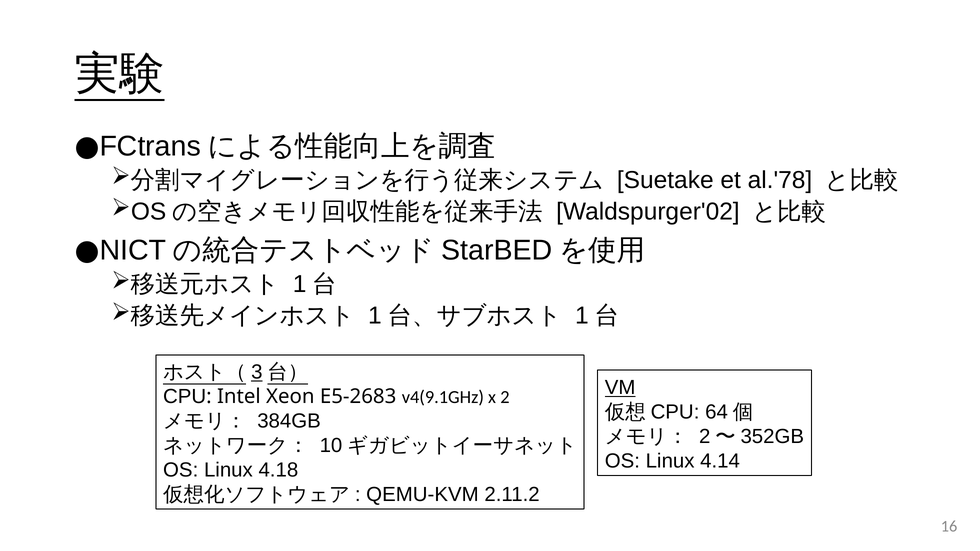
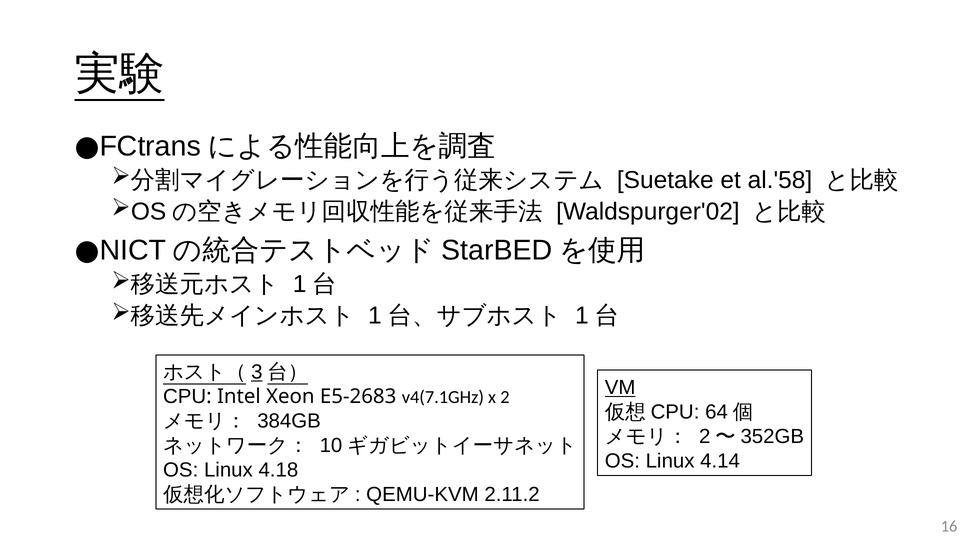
al.'78: al.'78 -> al.'58
v4(9.1GHz: v4(9.1GHz -> v4(7.1GHz
